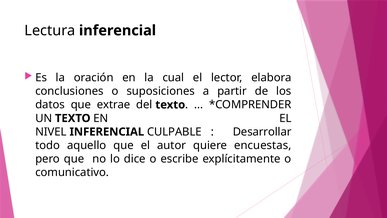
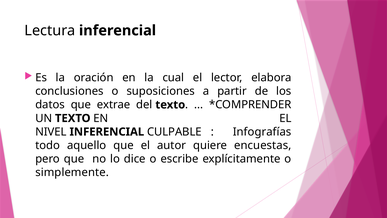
Desarrollar: Desarrollar -> Infografías
comunicativo: comunicativo -> simplemente
